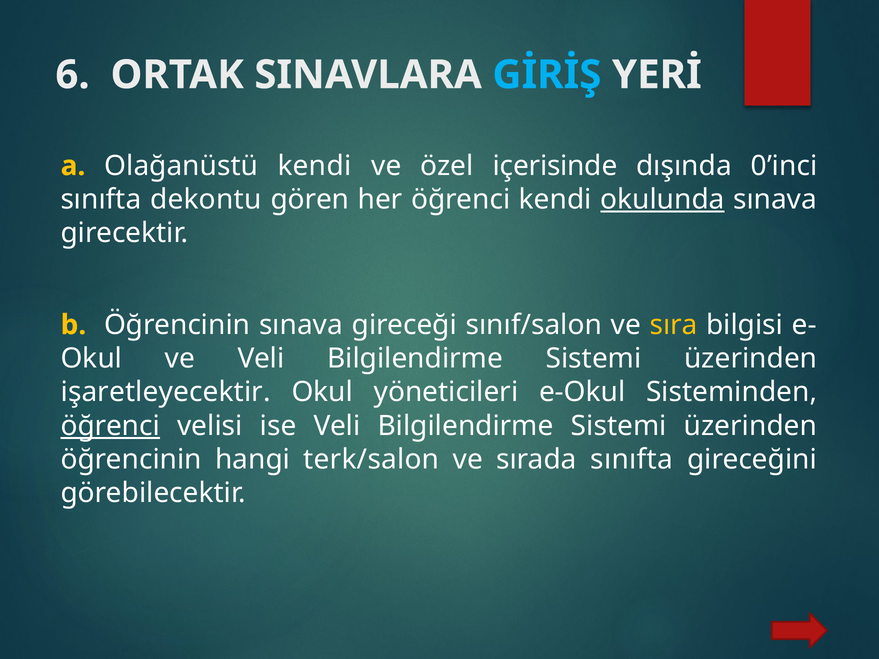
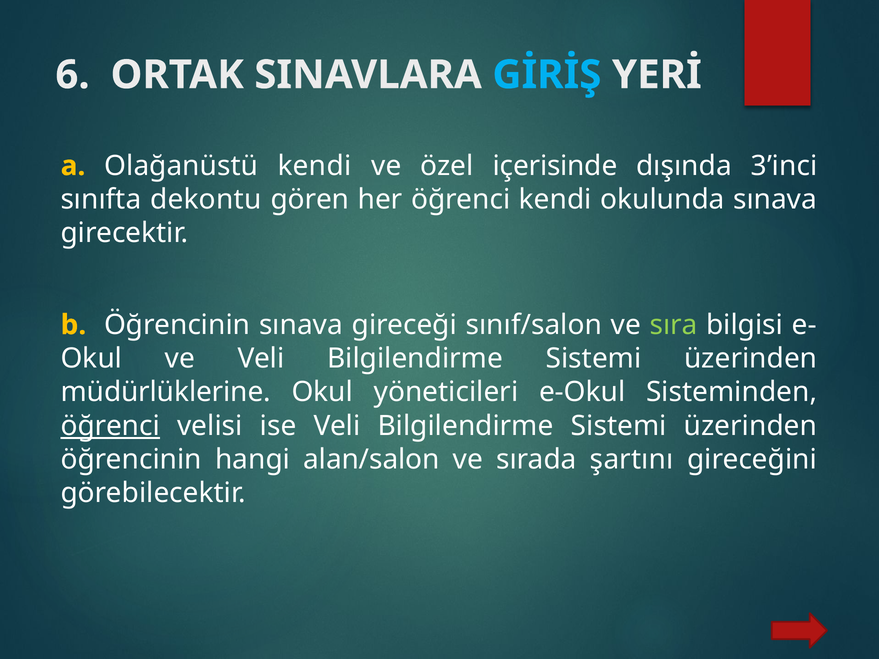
0’inci: 0’inci -> 3’inci
okulunda underline: present -> none
sıra colour: yellow -> light green
işaretleyecektir: işaretleyecektir -> müdürlüklerine
terk/salon: terk/salon -> alan/salon
sırada sınıfta: sınıfta -> şartını
